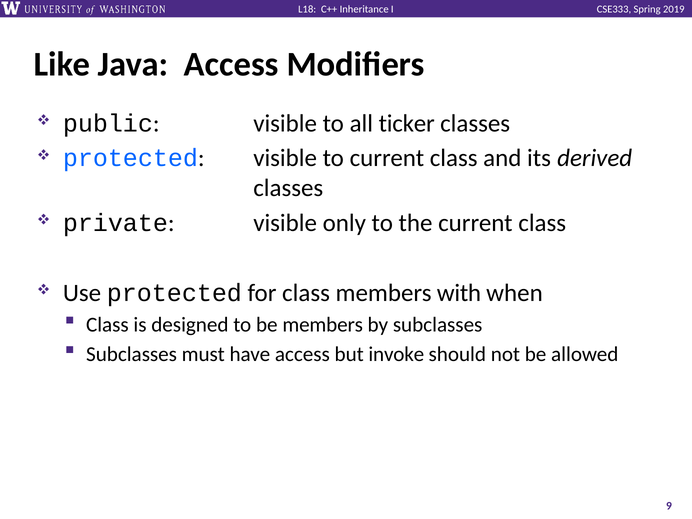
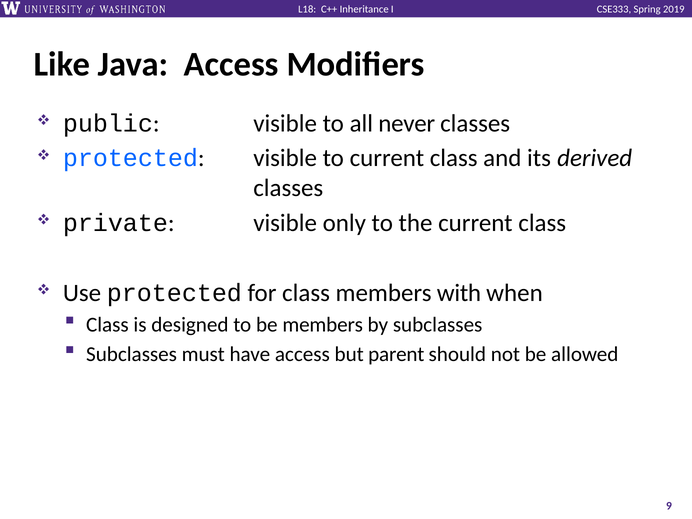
ticker: ticker -> never
invoke: invoke -> parent
